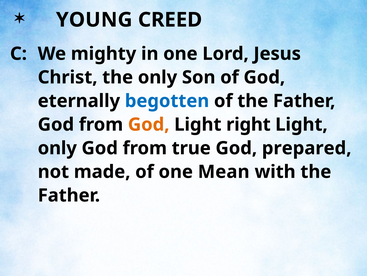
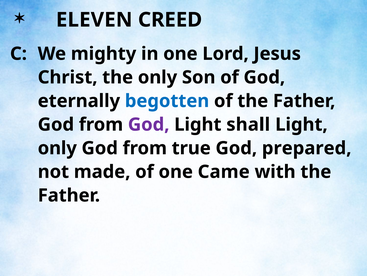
YOUNG: YOUNG -> ELEVEN
God at (149, 124) colour: orange -> purple
right: right -> shall
Mean: Mean -> Came
